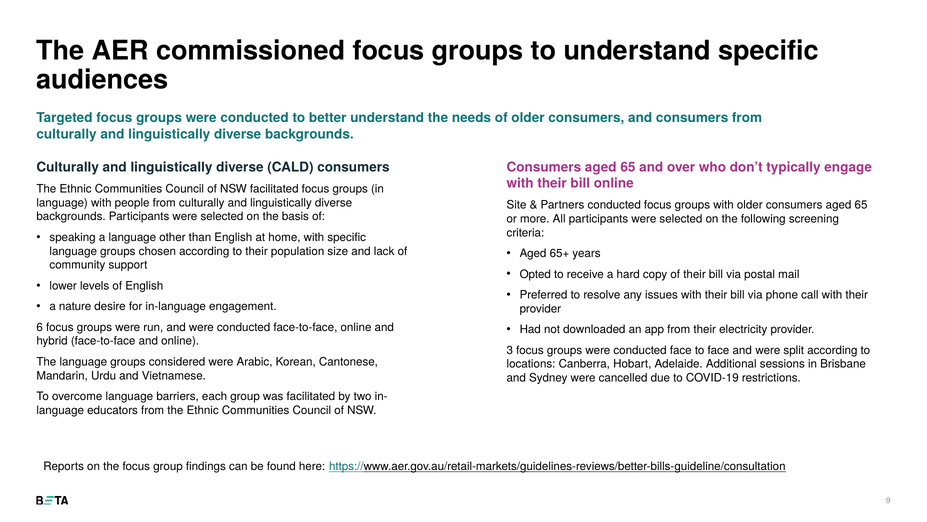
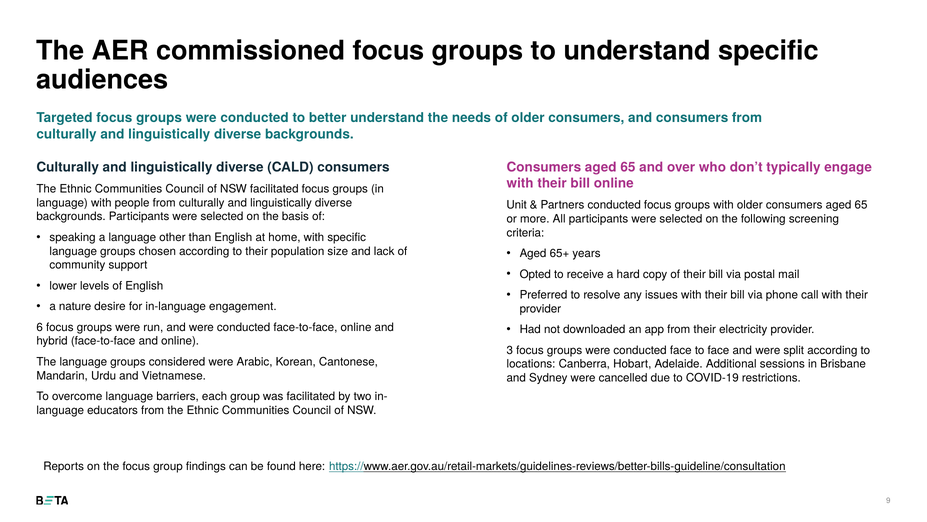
Site: Site -> Unit
